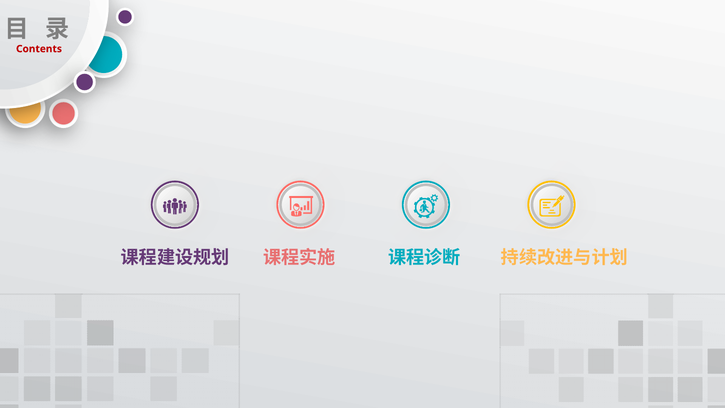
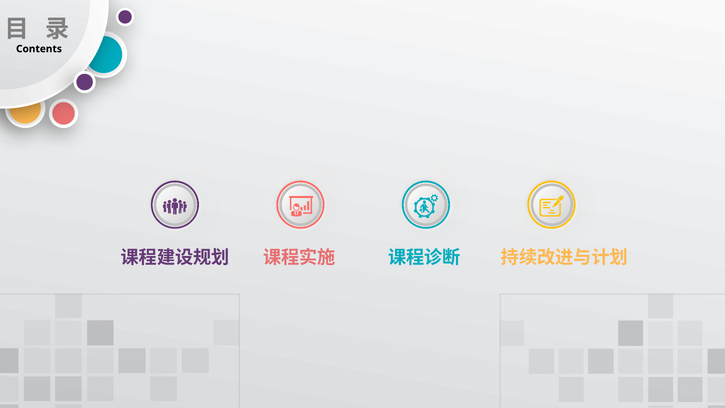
Contents colour: red -> black
